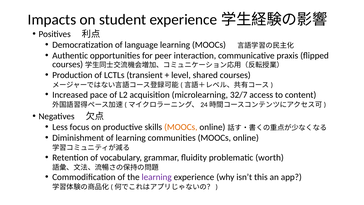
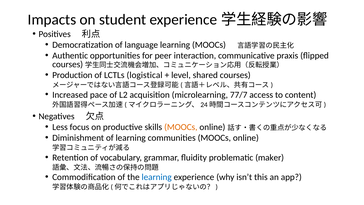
transient: transient -> logistical
32/7: 32/7 -> 77/7
worth: worth -> maker
learning at (157, 177) colour: purple -> blue
